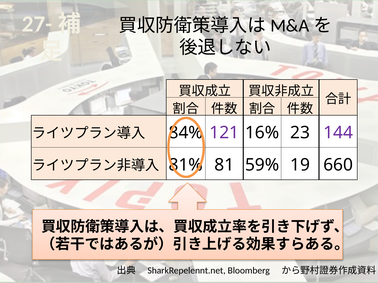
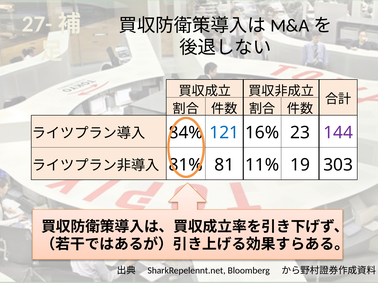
121 colour: purple -> blue
59%: 59% -> 11%
660: 660 -> 303
